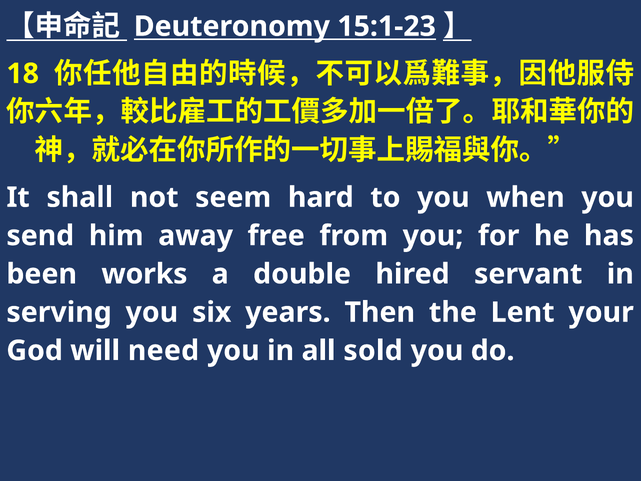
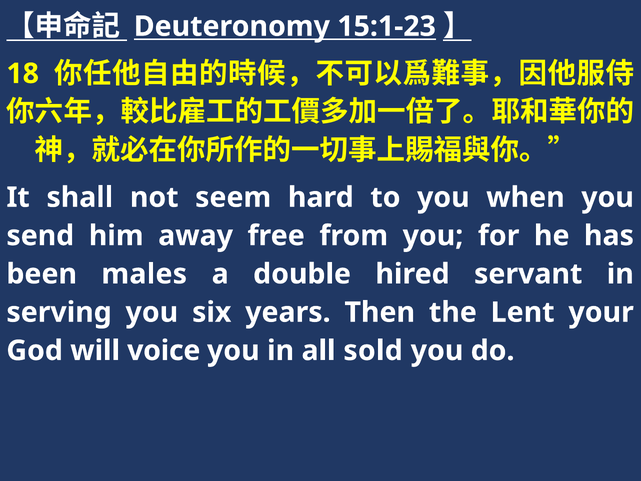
works: works -> males
need: need -> voice
